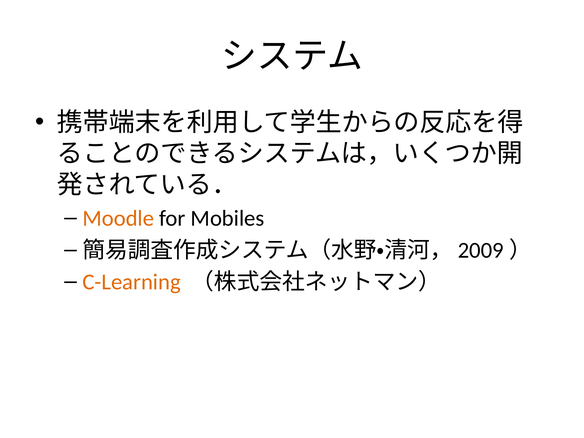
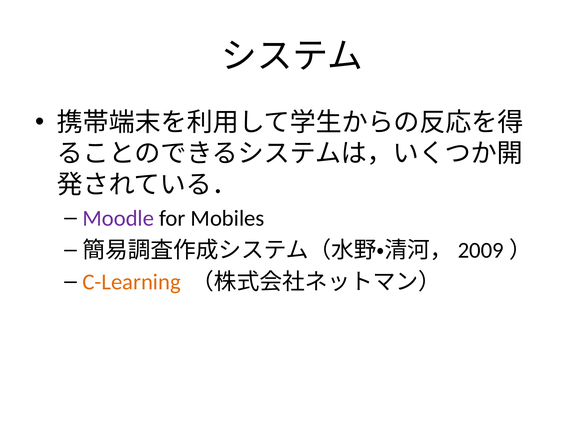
Moodle colour: orange -> purple
